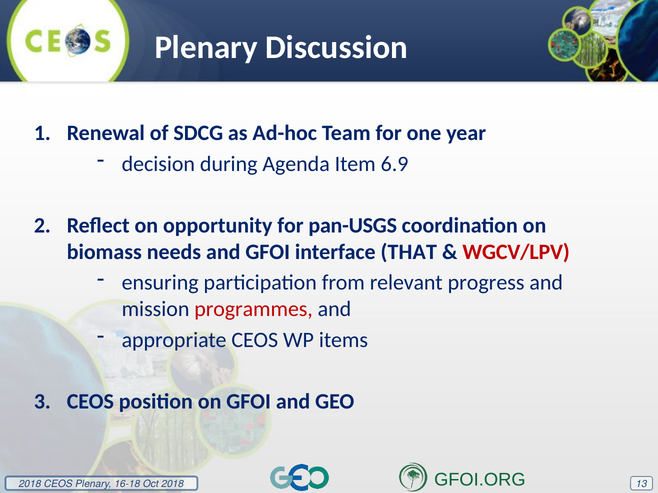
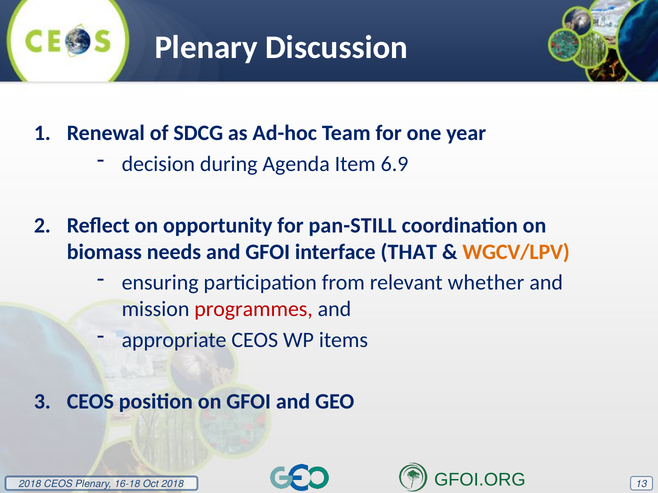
pan-USGS: pan-USGS -> pan-STILL
WGCV/LPV colour: red -> orange
progress: progress -> whether
